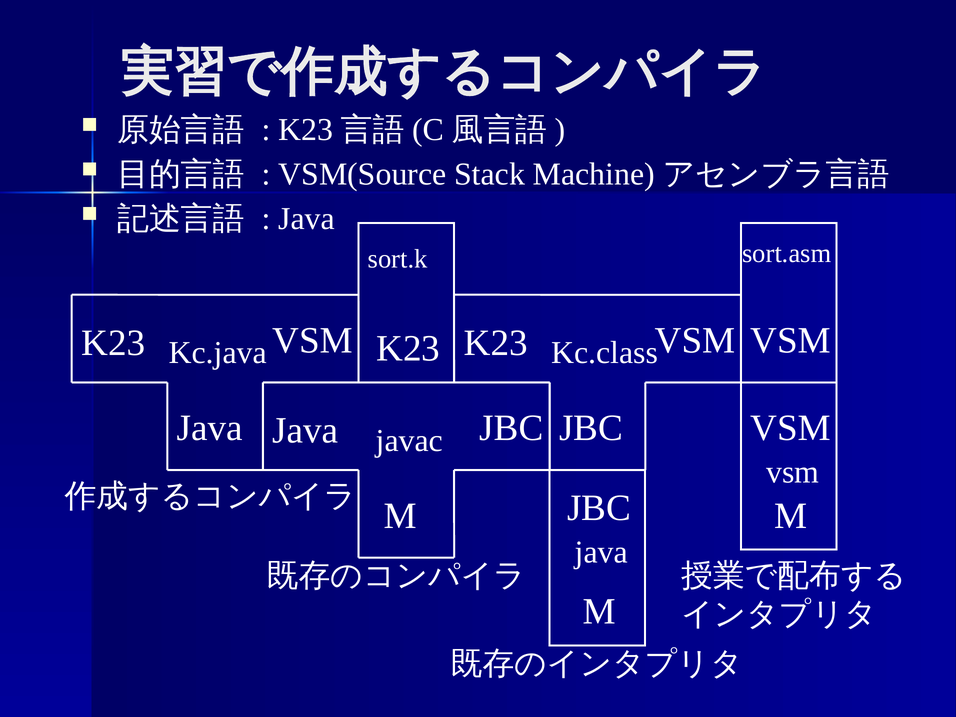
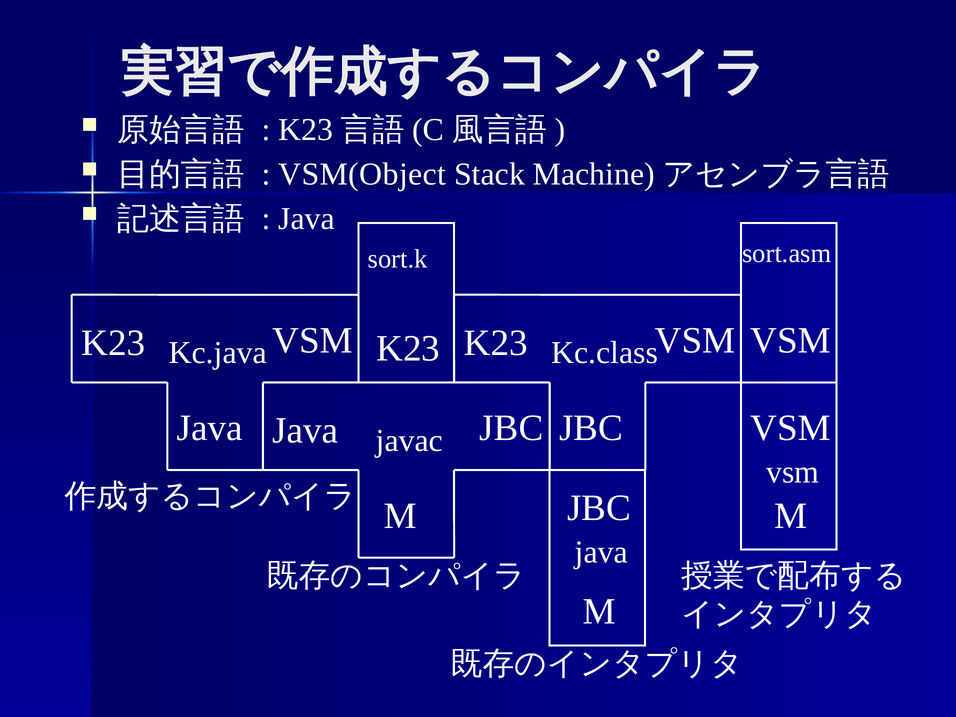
VSM(Source: VSM(Source -> VSM(Object
